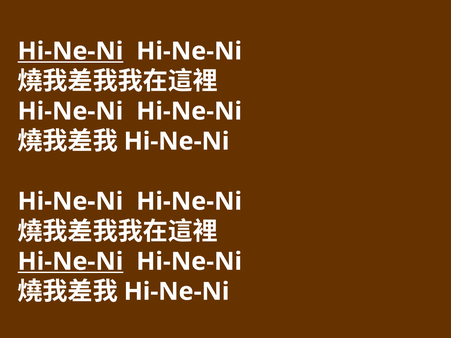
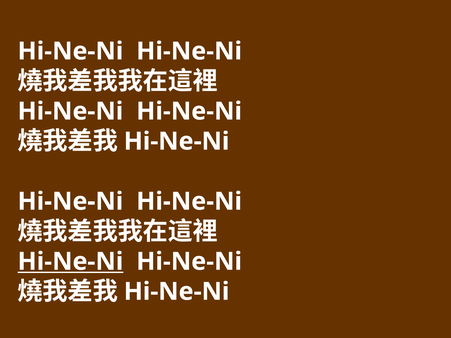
Hi-Ne-Ni at (70, 51) underline: present -> none
